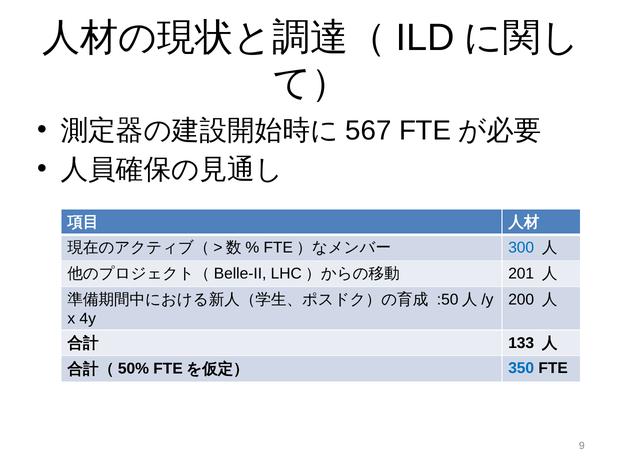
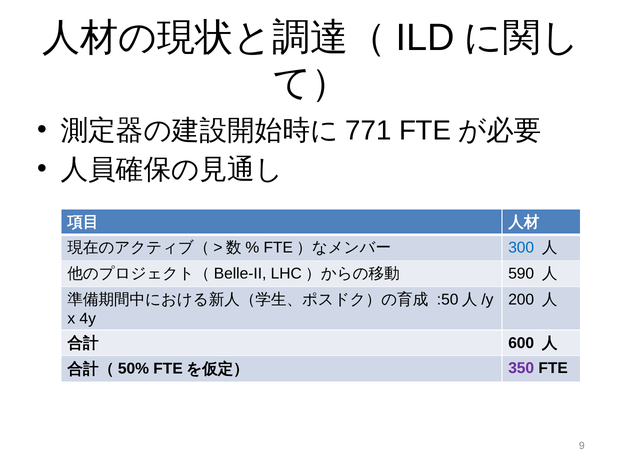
567: 567 -> 771
201: 201 -> 590
133: 133 -> 600
350 colour: blue -> purple
